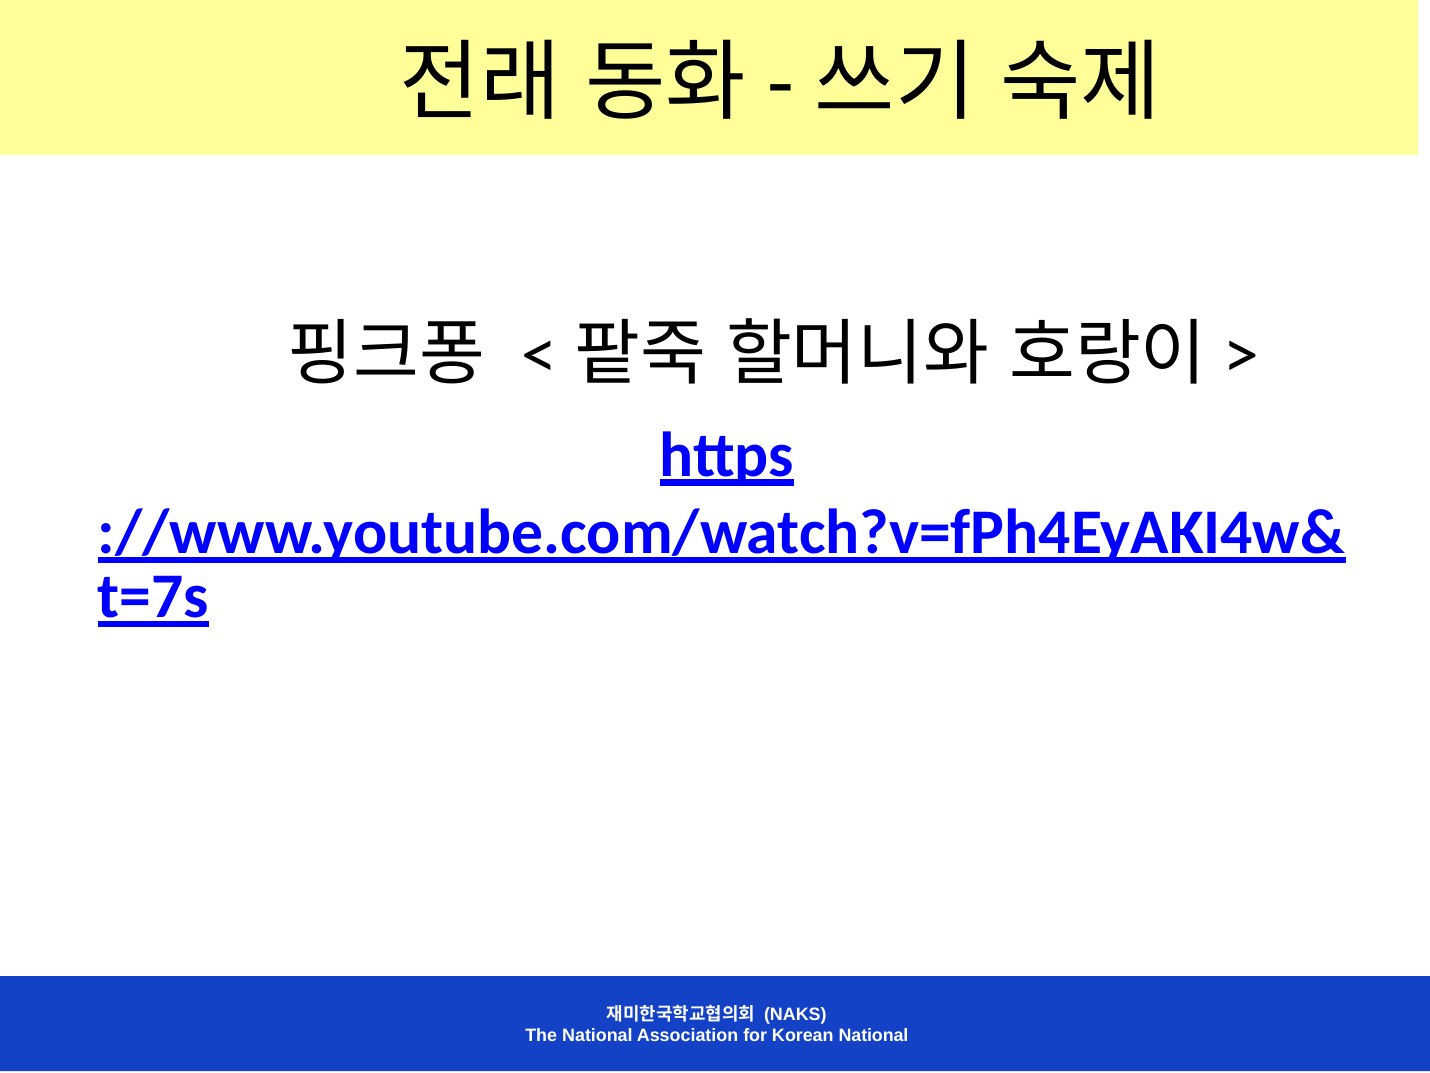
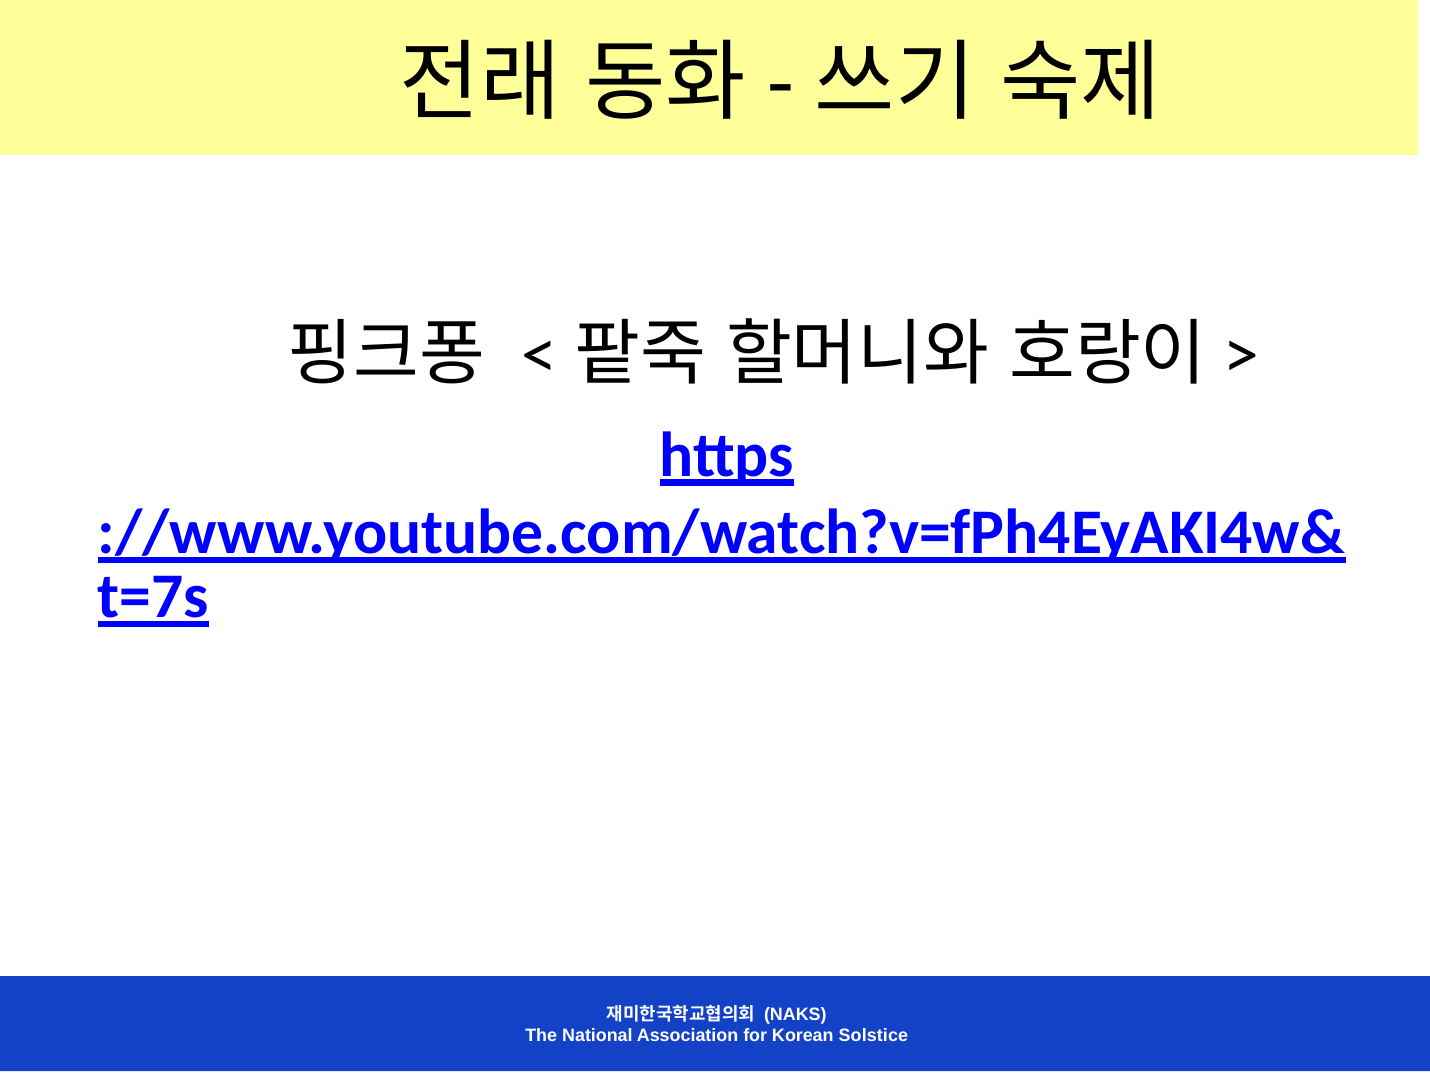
Korean National: National -> Solstice
